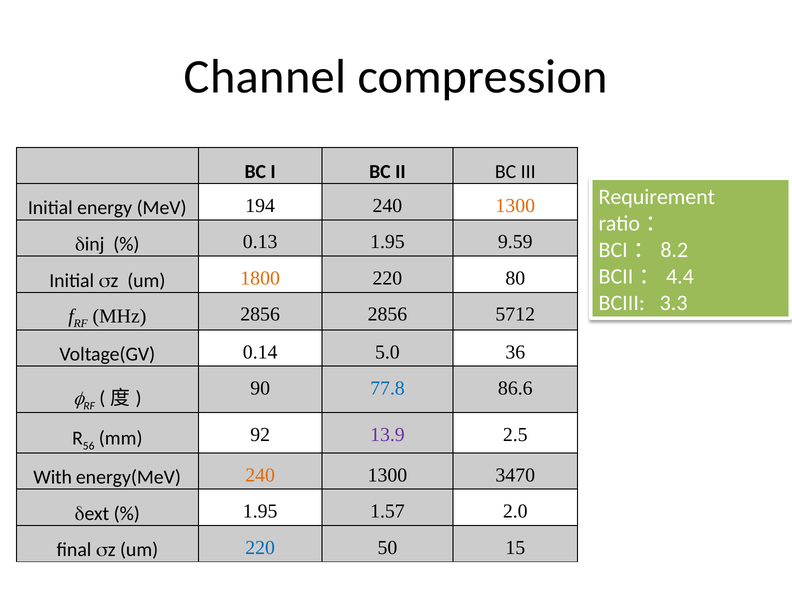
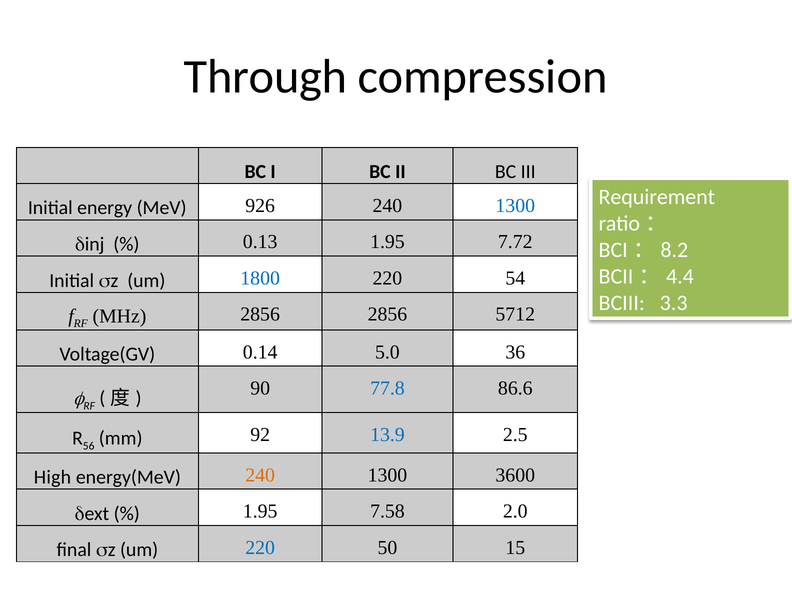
Channel: Channel -> Through
194: 194 -> 926
1300 at (515, 206) colour: orange -> blue
9.59: 9.59 -> 7.72
1800 colour: orange -> blue
80: 80 -> 54
13.9 colour: purple -> blue
With: With -> High
3470: 3470 -> 3600
1.57: 1.57 -> 7.58
